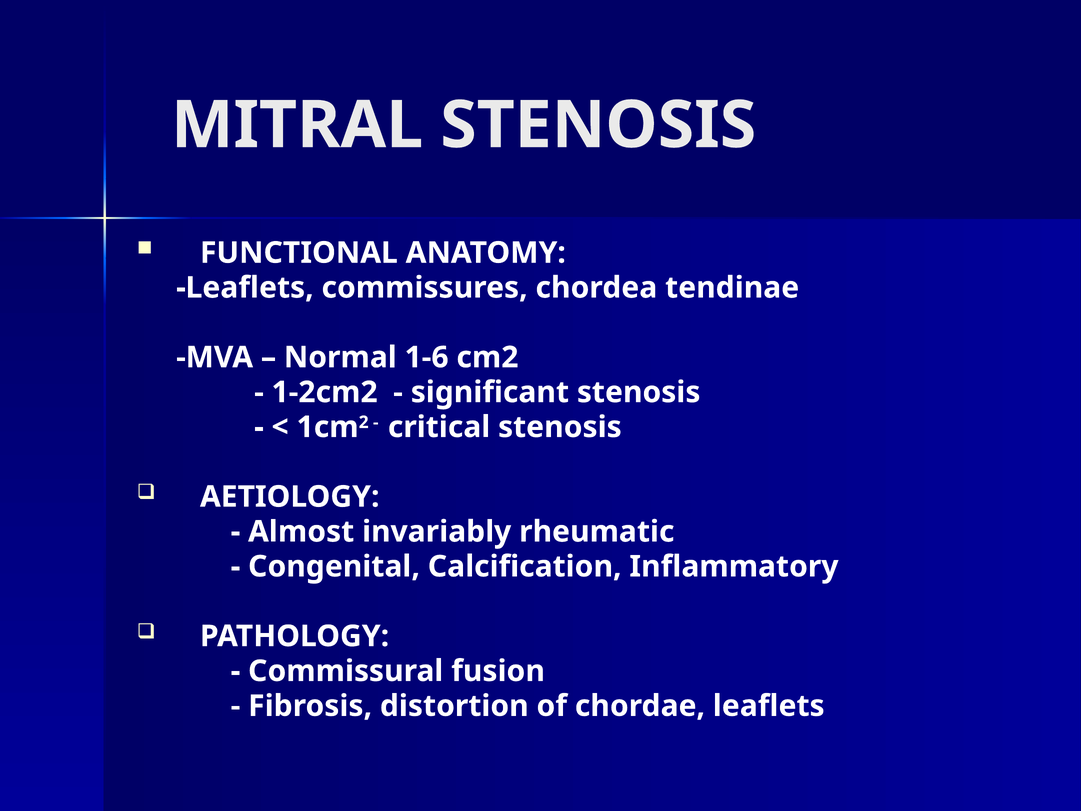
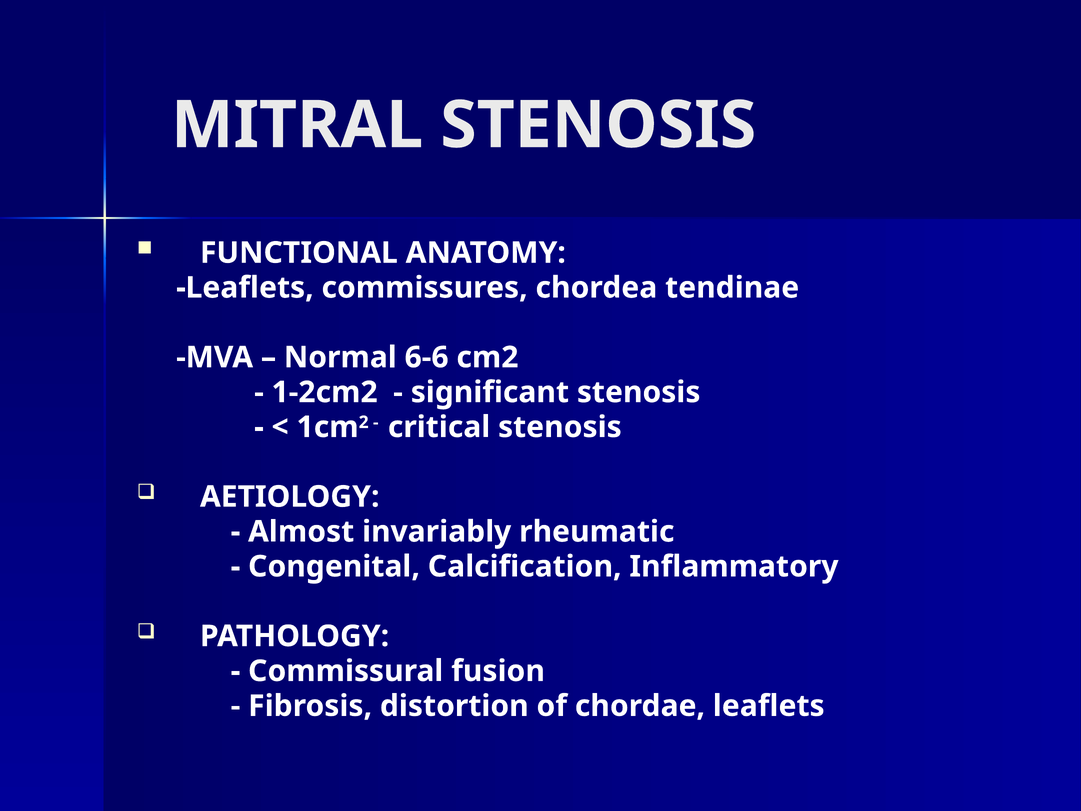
1-6: 1-6 -> 6-6
